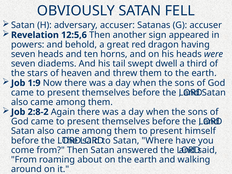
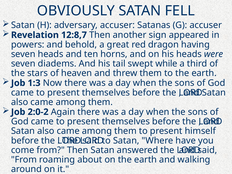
12:5,6: 12:5,6 -> 12:8,7
dwell: dwell -> while
1:9: 1:9 -> 1:3
2:8-2: 2:8-2 -> 2:0-2
